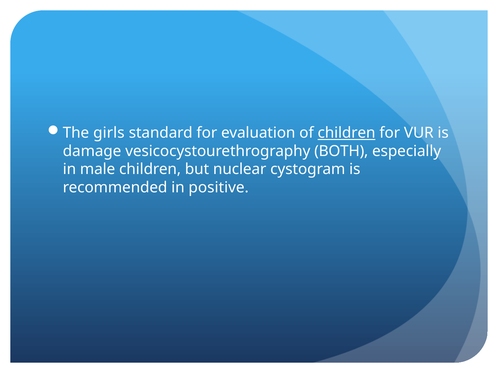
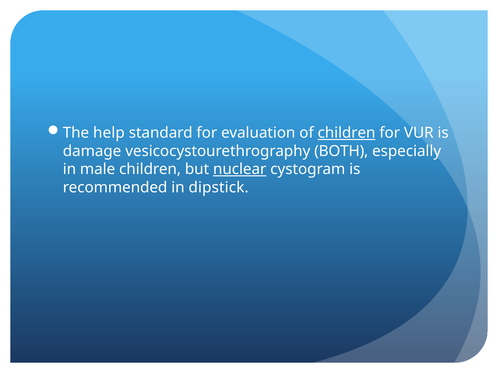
girls: girls -> help
nuclear underline: none -> present
positive: positive -> dipstick
